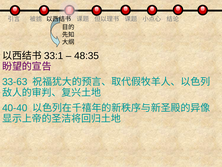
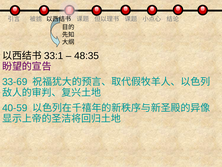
33-63: 33-63 -> 33-69
40-40: 40-40 -> 40-59
